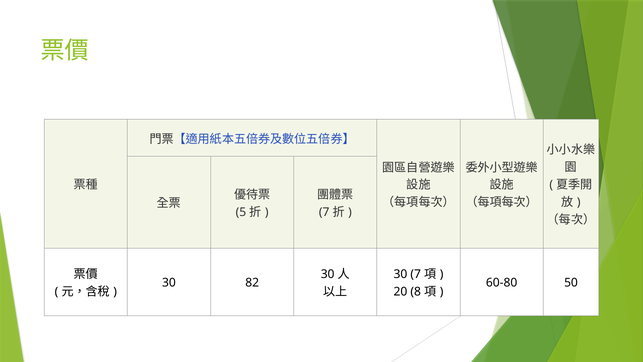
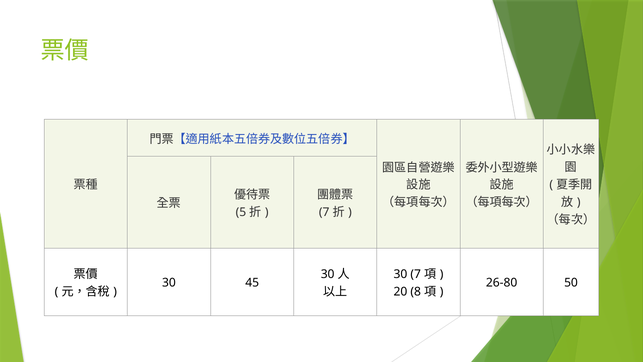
82: 82 -> 45
60-80: 60-80 -> 26-80
